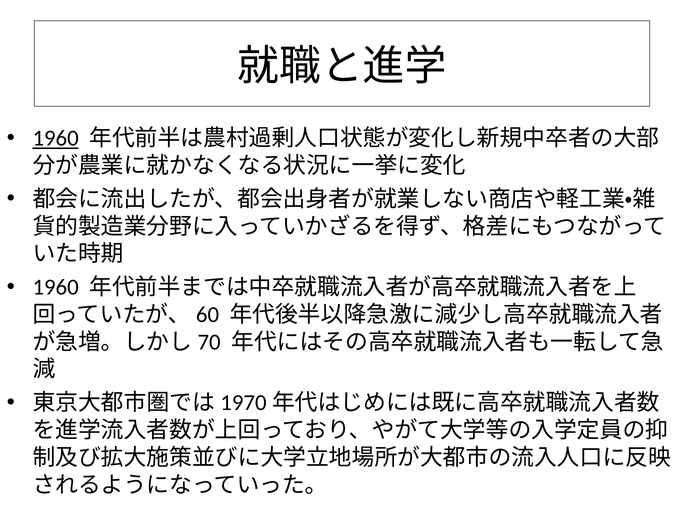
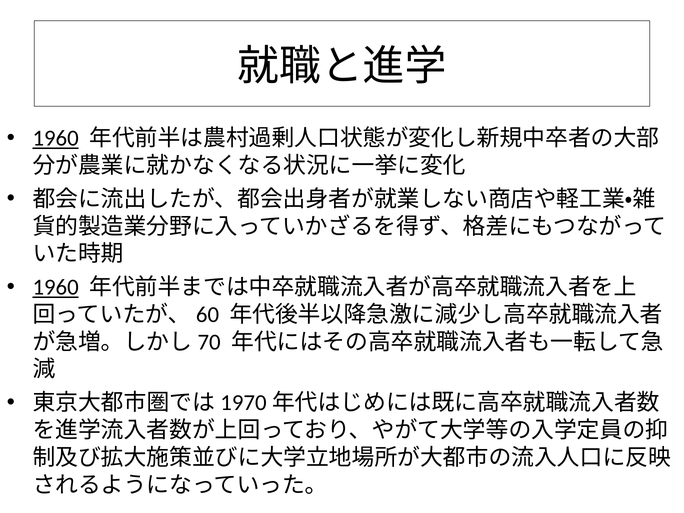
1960 at (56, 287) underline: none -> present
